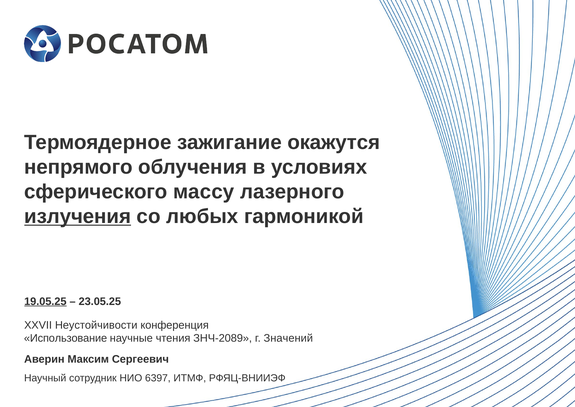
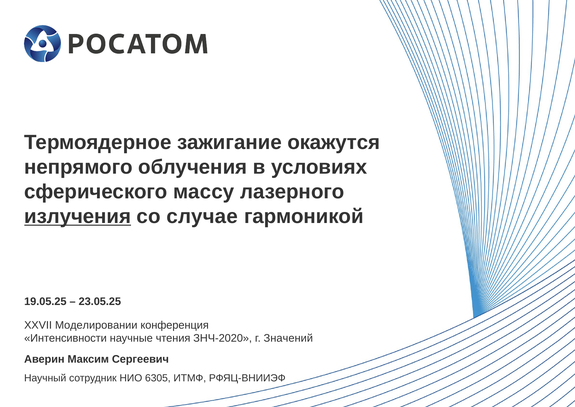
любых: любых -> случае
19.05.25 underline: present -> none
Неустойчивости: Неустойчивости -> Моделировании
Использование: Использование -> Интенсивности
ЗНЧ-2089: ЗНЧ-2089 -> ЗНЧ-2020
6397: 6397 -> 6305
